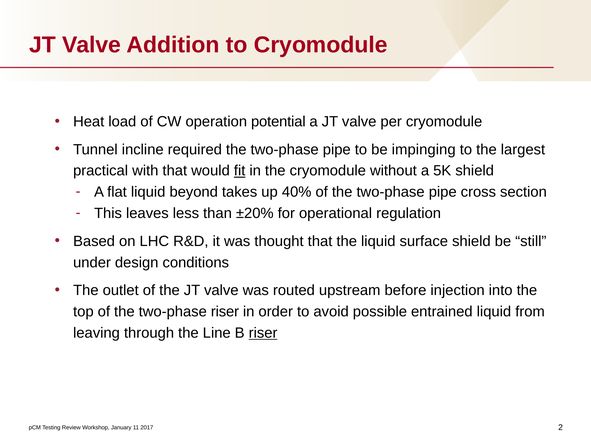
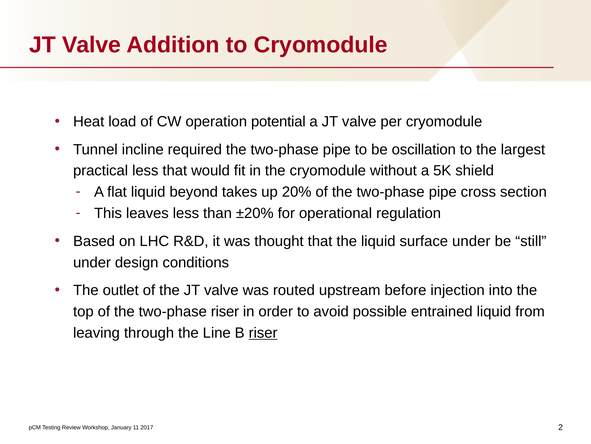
impinging: impinging -> oscillation
practical with: with -> less
fit underline: present -> none
40%: 40% -> 20%
surface shield: shield -> under
